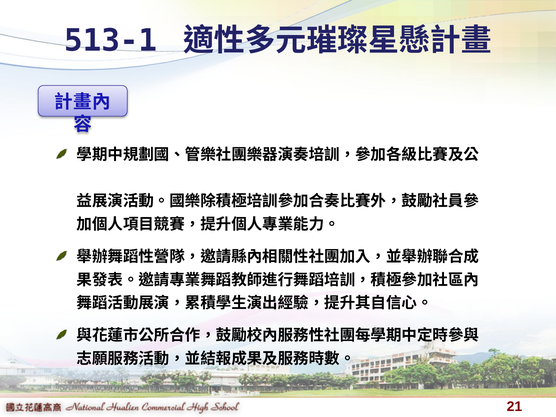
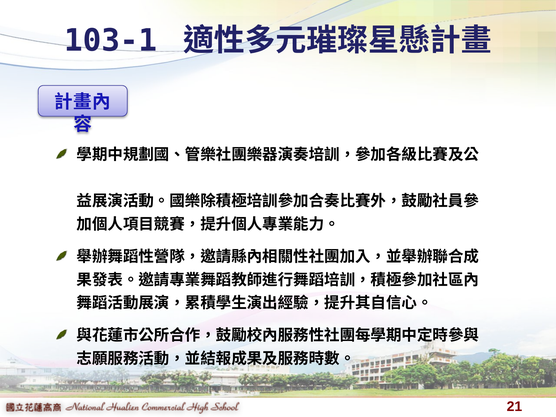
513-1: 513-1 -> 103-1
